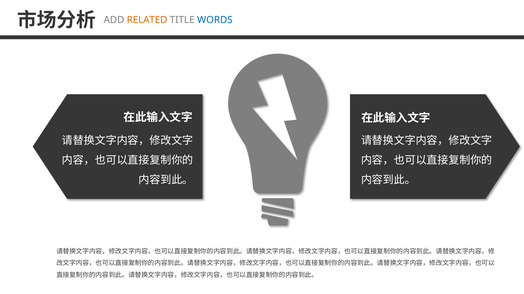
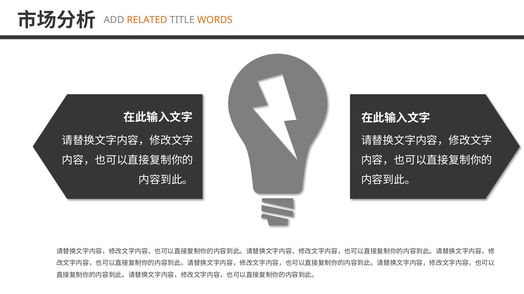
WORDS colour: blue -> orange
